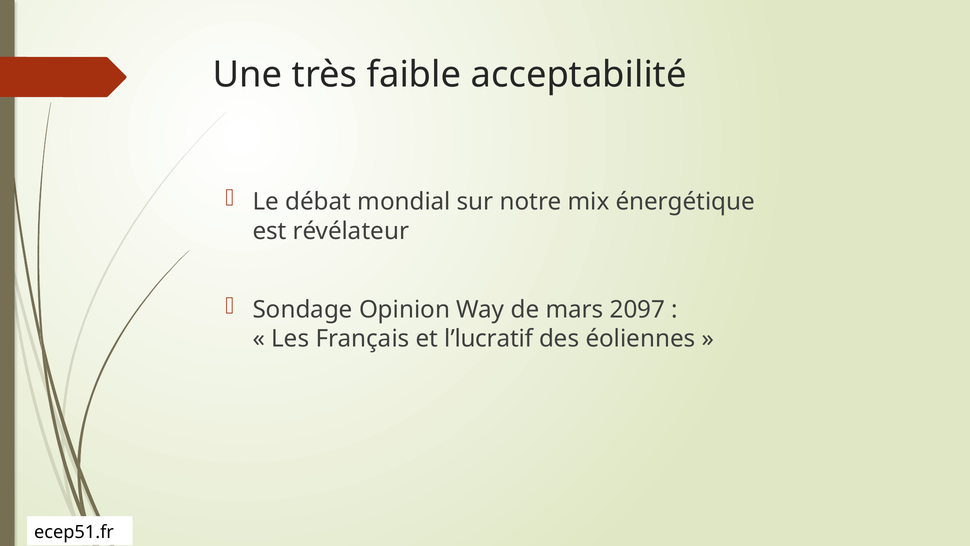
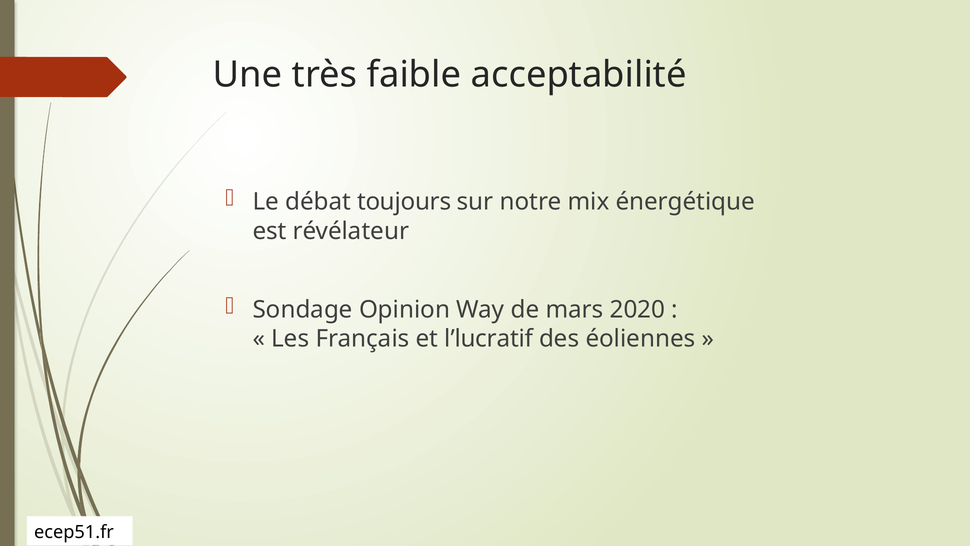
mondial: mondial -> toujours
2097: 2097 -> 2020
